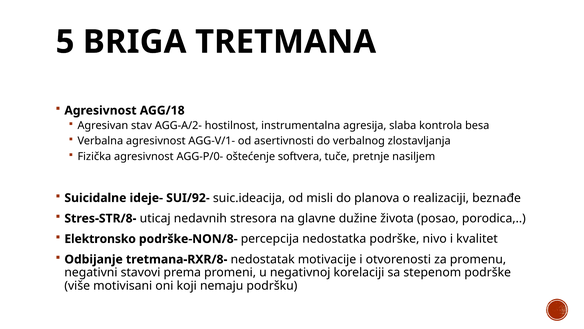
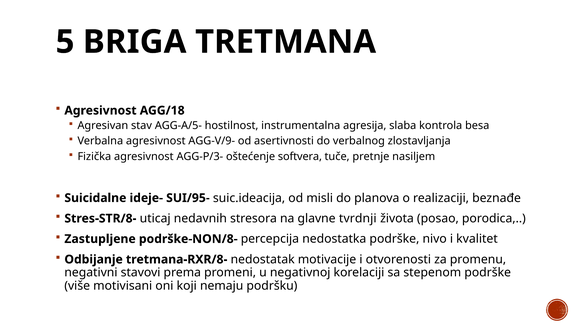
AGG-A/2-: AGG-A/2- -> AGG-A/5-
AGG-V/1-: AGG-V/1- -> AGG-V/9-
AGG-P/0-: AGG-P/0- -> AGG-P/3-
SUI/92-: SUI/92- -> SUI/95-
dužine: dužine -> tvrdnji
Elektronsko: Elektronsko -> Zastupljene
